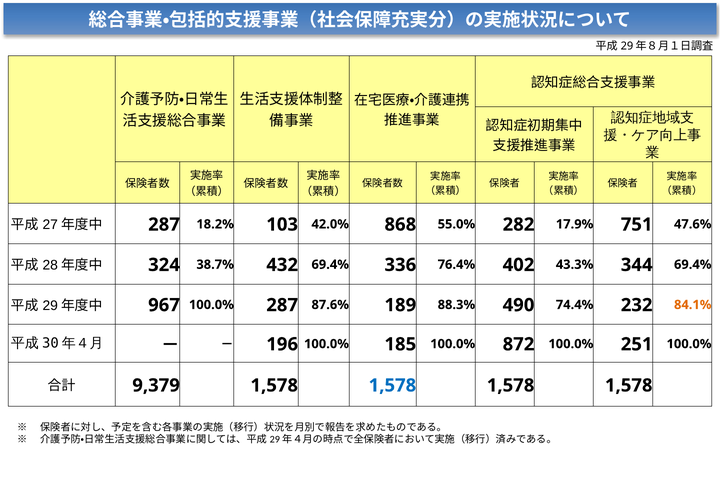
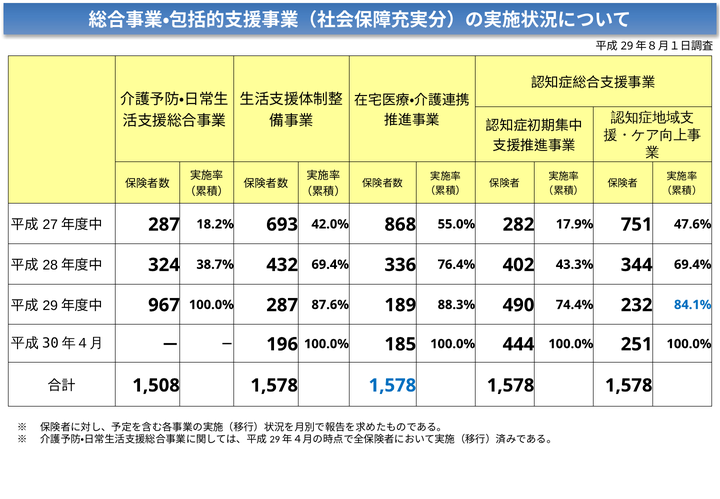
103: 103 -> 693
84.1% colour: orange -> blue
872: 872 -> 444
9,379: 9,379 -> 1,508
